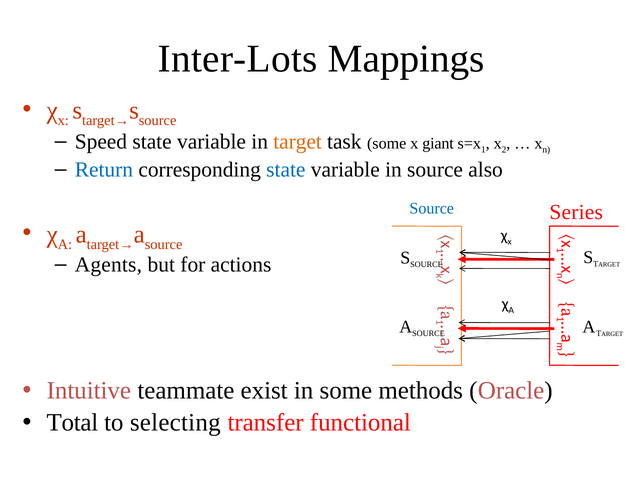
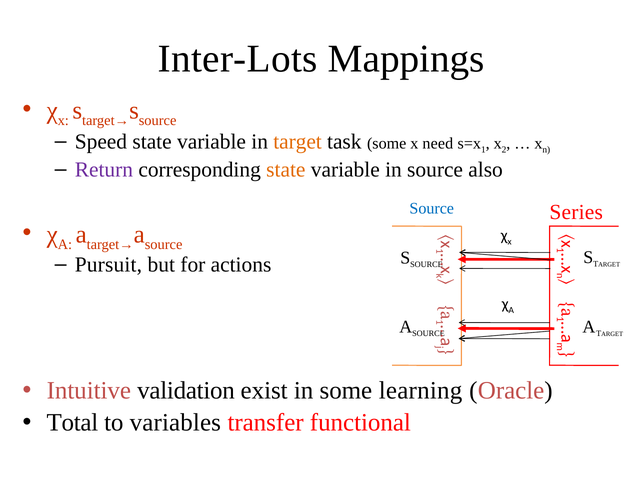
giant: giant -> need
Return colour: blue -> purple
state at (286, 170) colour: blue -> orange
Agents: Agents -> Pursuit
teammate: teammate -> validation
methods: methods -> learning
selecting: selecting -> variables
